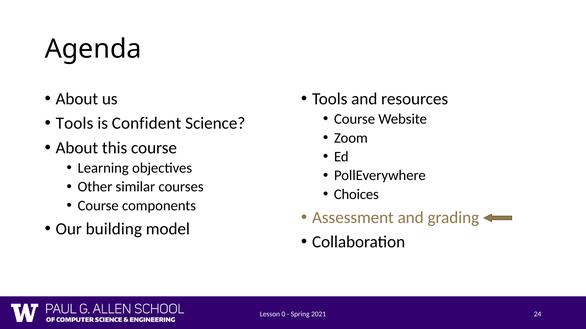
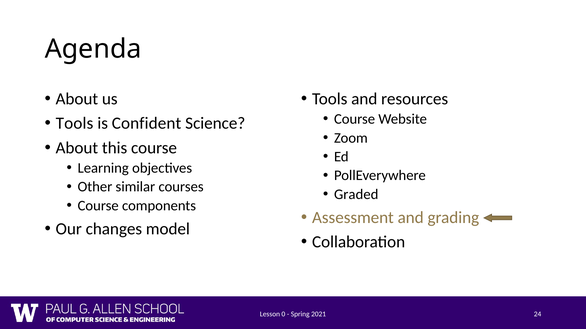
Choices: Choices -> Graded
building: building -> changes
